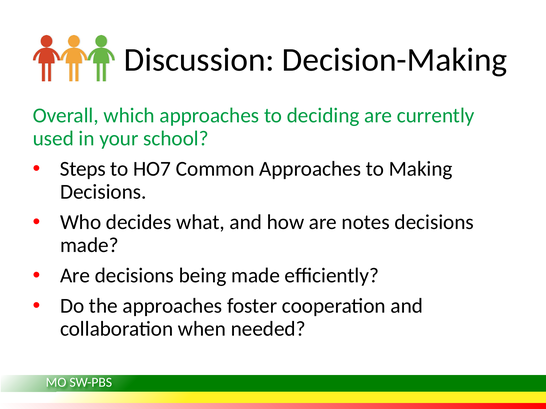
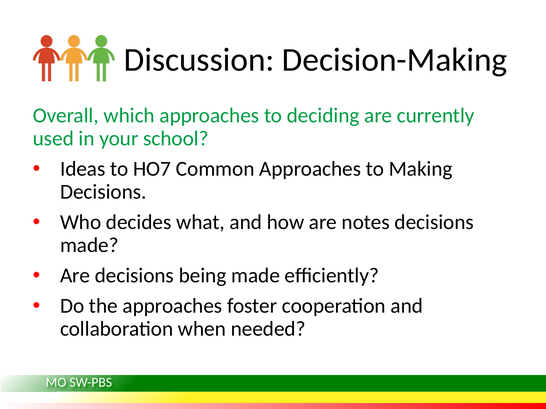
Steps: Steps -> Ideas
